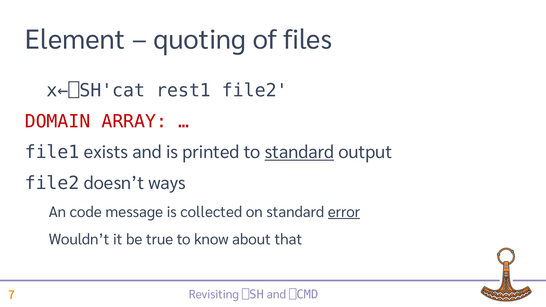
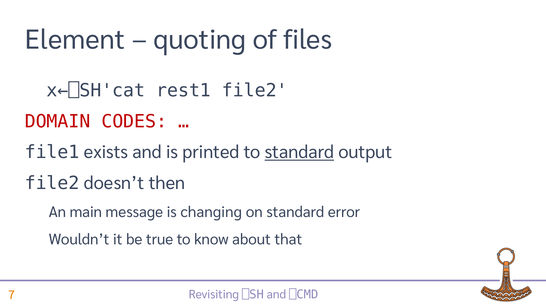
ARRAY: ARRAY -> CODES
ways: ways -> then
code: code -> main
collected: collected -> changing
error underline: present -> none
